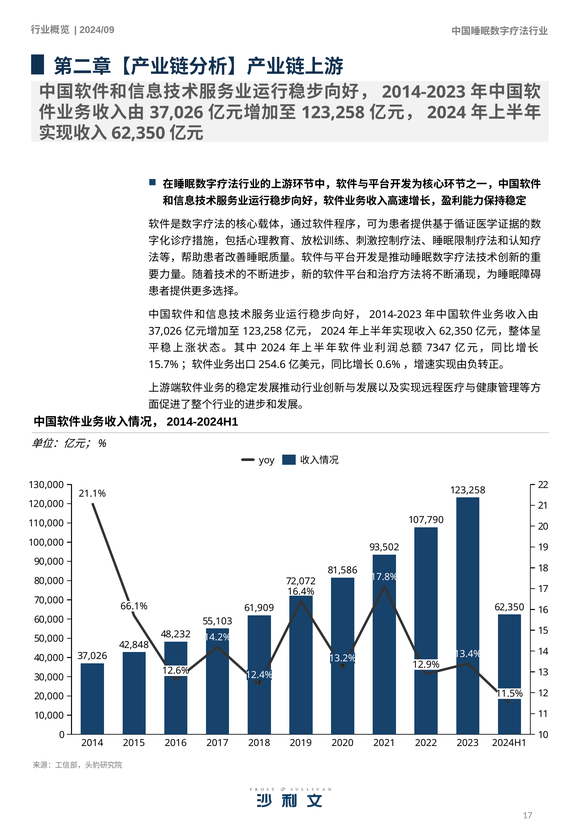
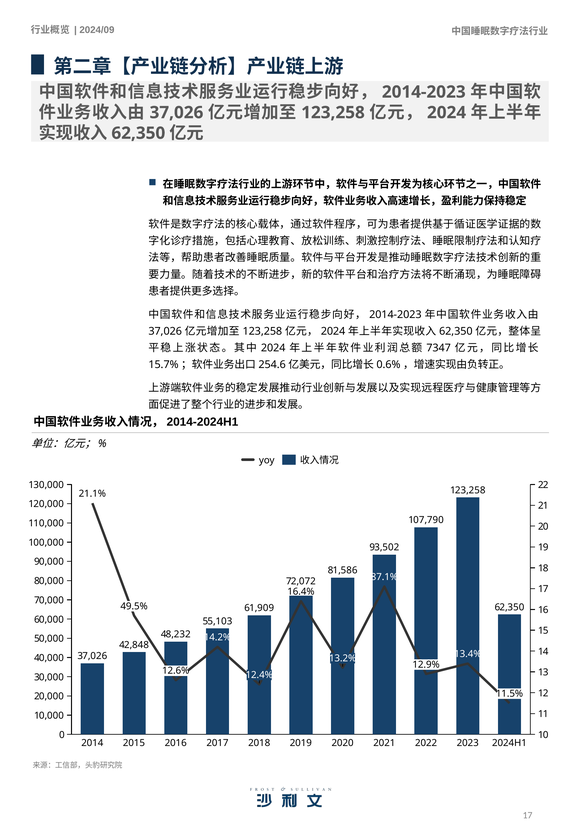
17.8%: 17.8% -> 87.1%
66.1%: 66.1% -> 49.5%
